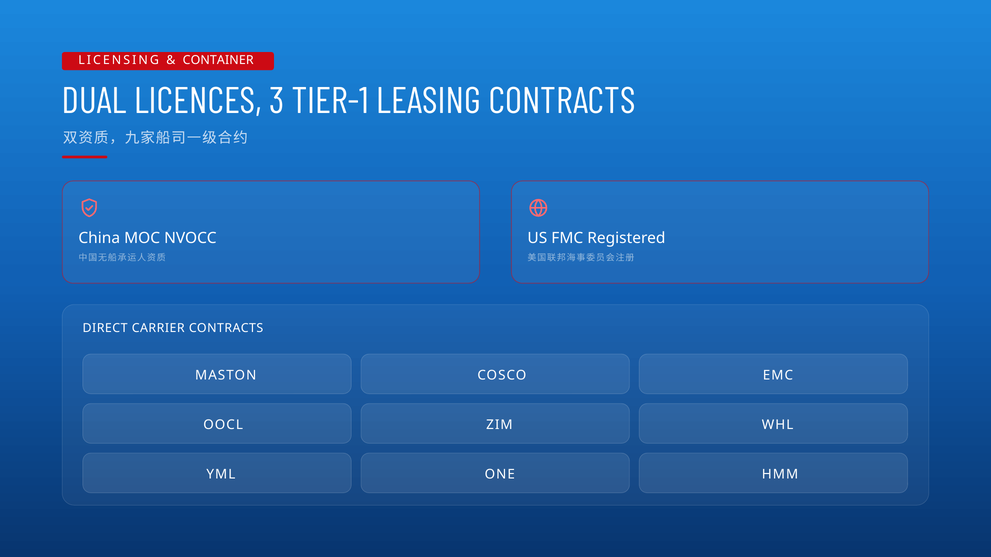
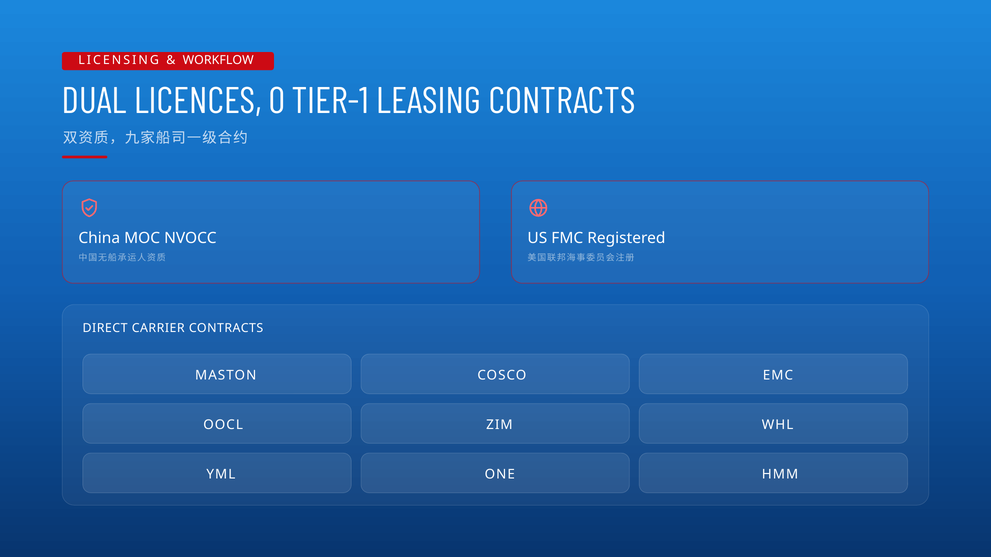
CONTAINER: CONTAINER -> WORKFLOW
3: 3 -> 0
